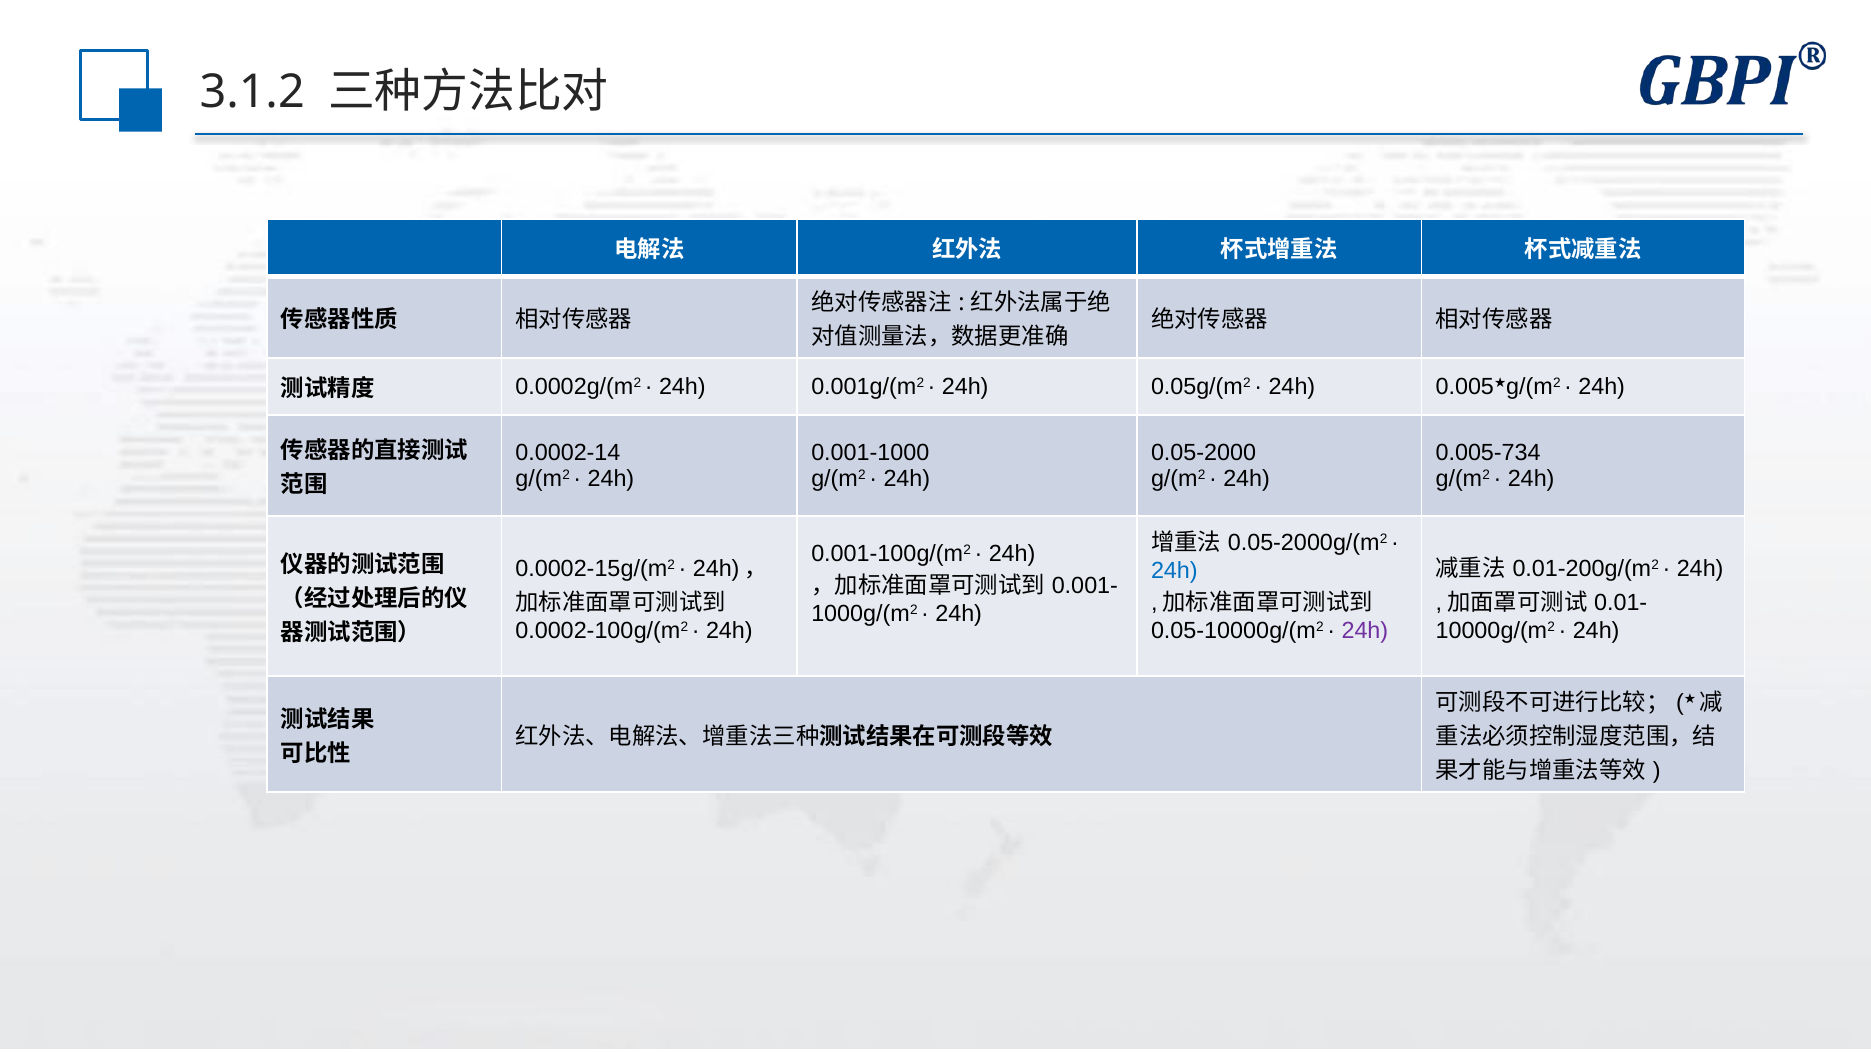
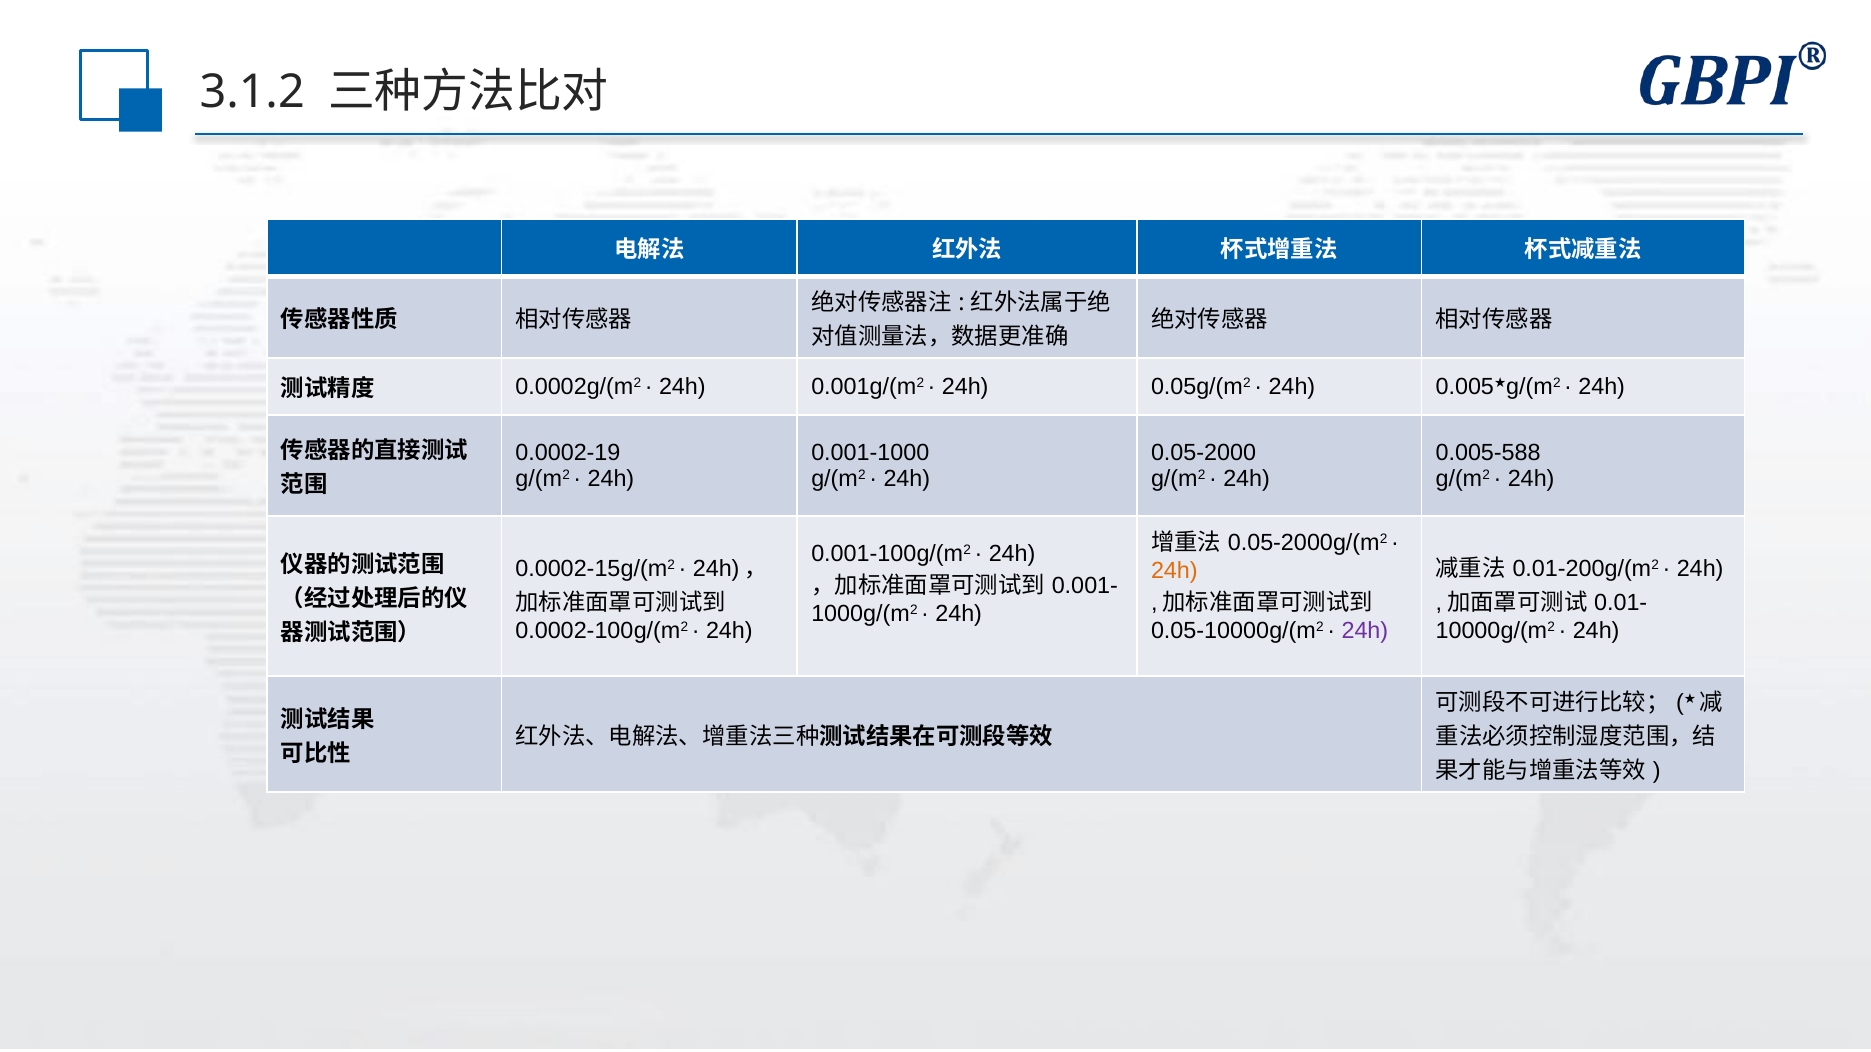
0.0002-14: 0.0002-14 -> 0.0002-19
0.005-734: 0.005-734 -> 0.005-588
24h at (1174, 571) colour: blue -> orange
